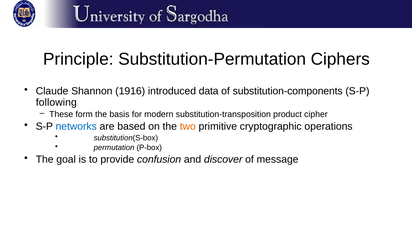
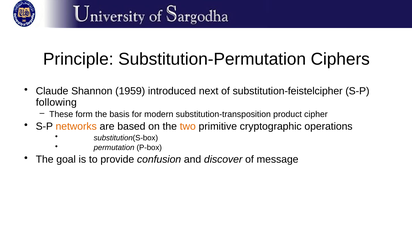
1916: 1916 -> 1959
data: data -> next
substitution-components: substitution-components -> substitution-feistelcipher
networks colour: blue -> orange
